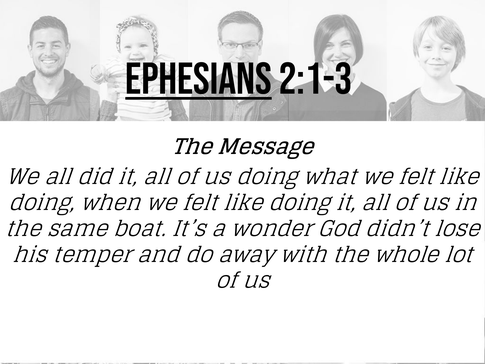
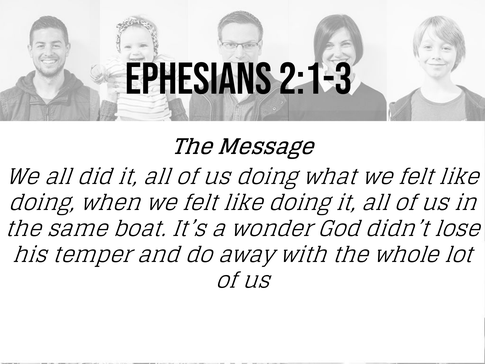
Ephesians underline: present -> none
